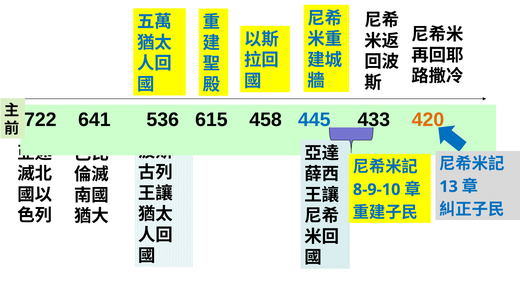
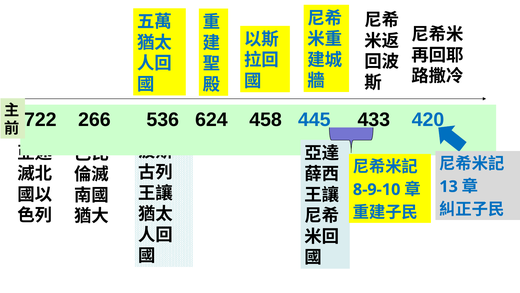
641: 641 -> 266
615: 615 -> 624
420 colour: orange -> blue
